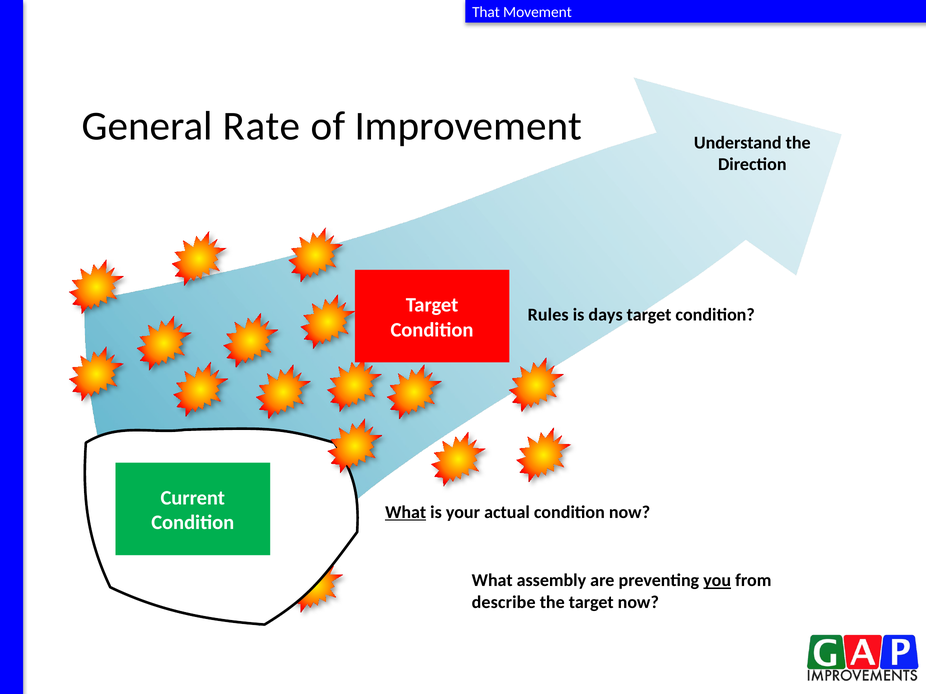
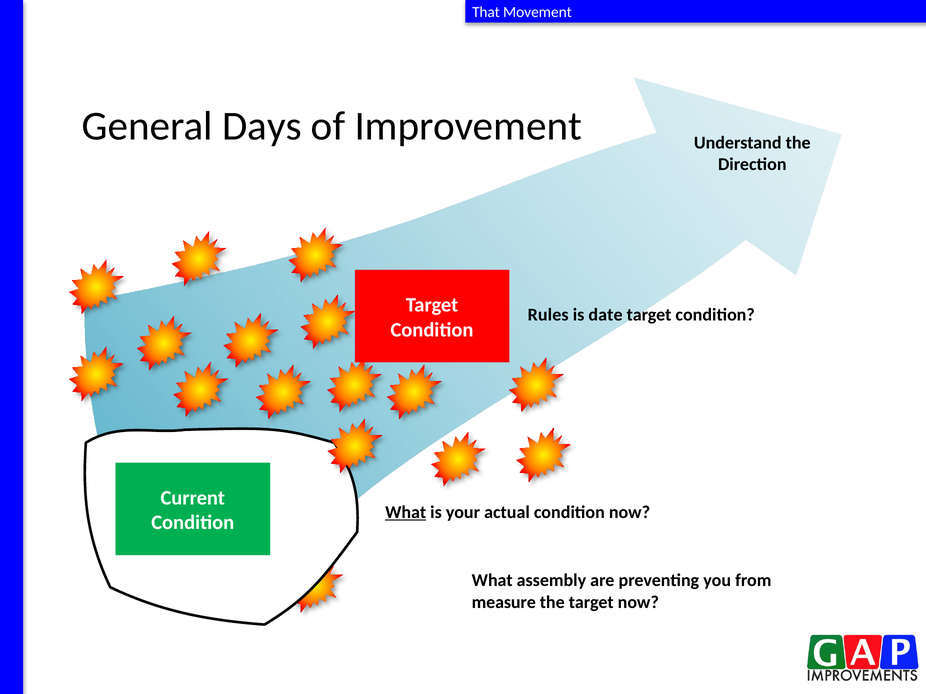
Rate: Rate -> Days
days: days -> date
you underline: present -> none
describe: describe -> measure
